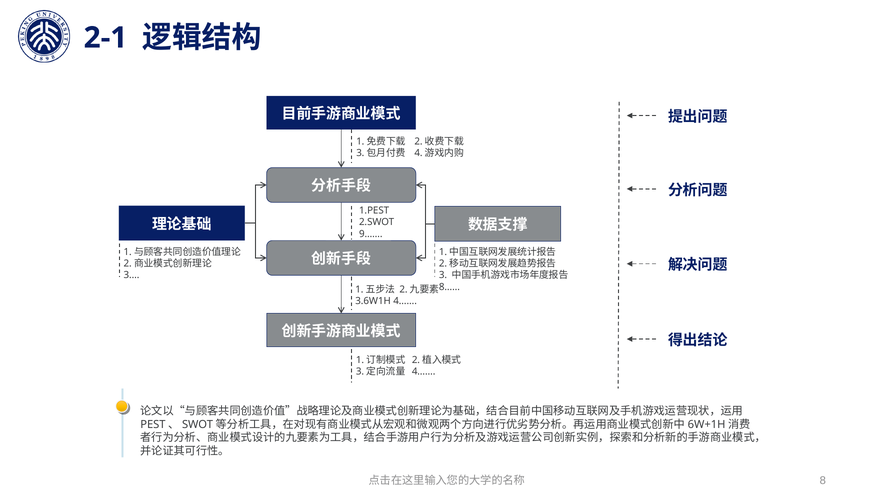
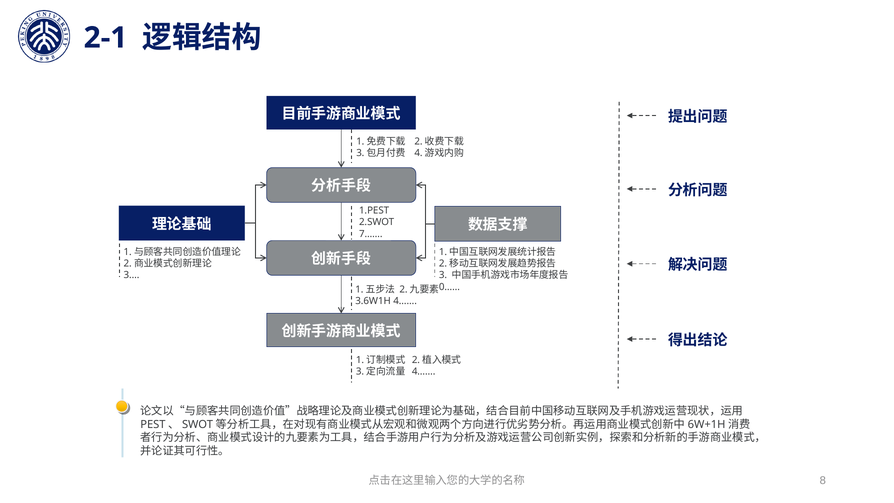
9……: 9…… -> 7……
8……: 8…… -> 0……
